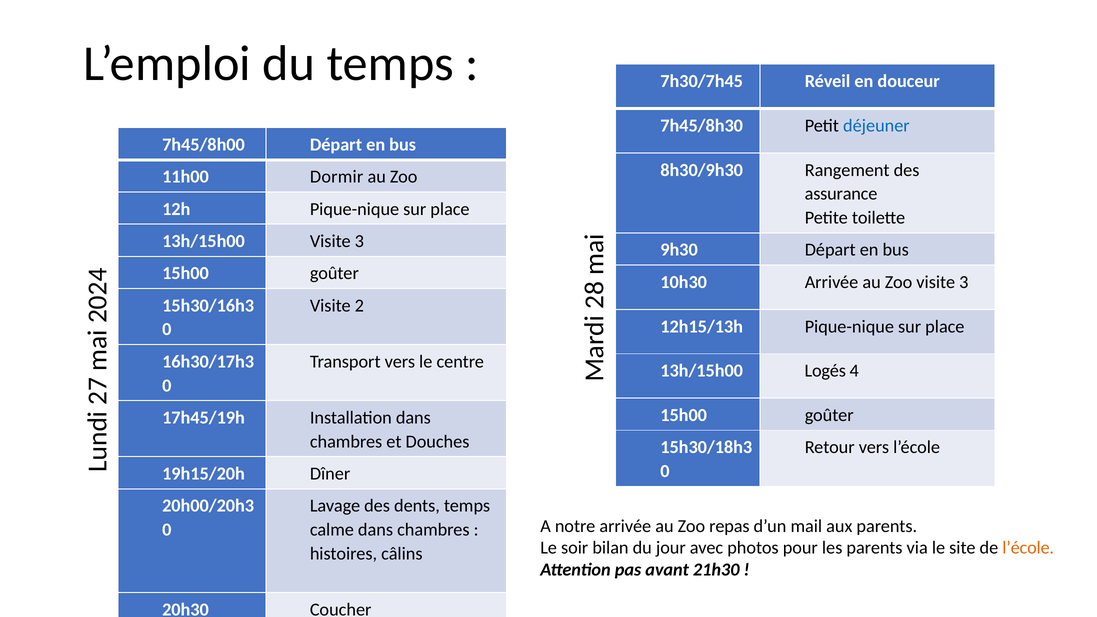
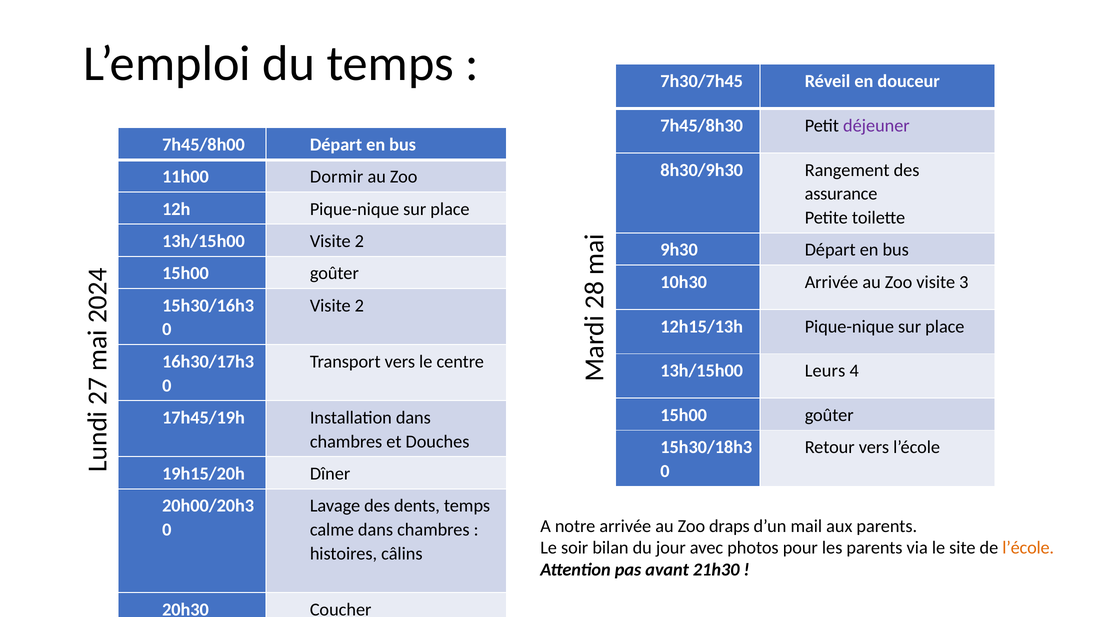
déjeuner colour: blue -> purple
13h/15h00 Visite 3: 3 -> 2
Logés: Logés -> Leurs
repas: repas -> draps
